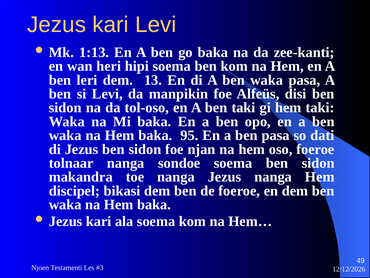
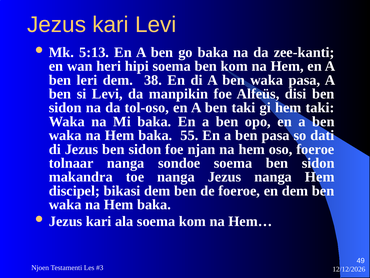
1:13: 1:13 -> 5:13
13: 13 -> 38
95: 95 -> 55
